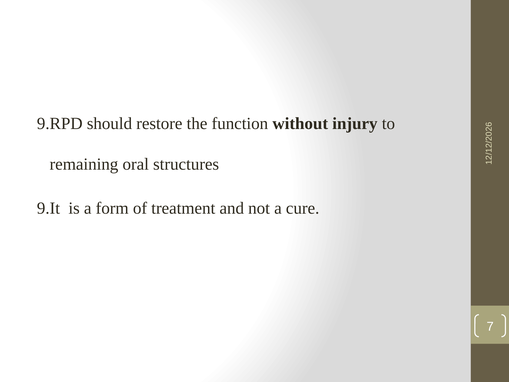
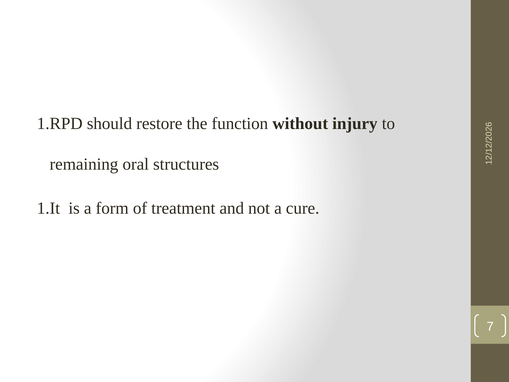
9.RPD: 9.RPD -> 1.RPD
9.It: 9.It -> 1.It
